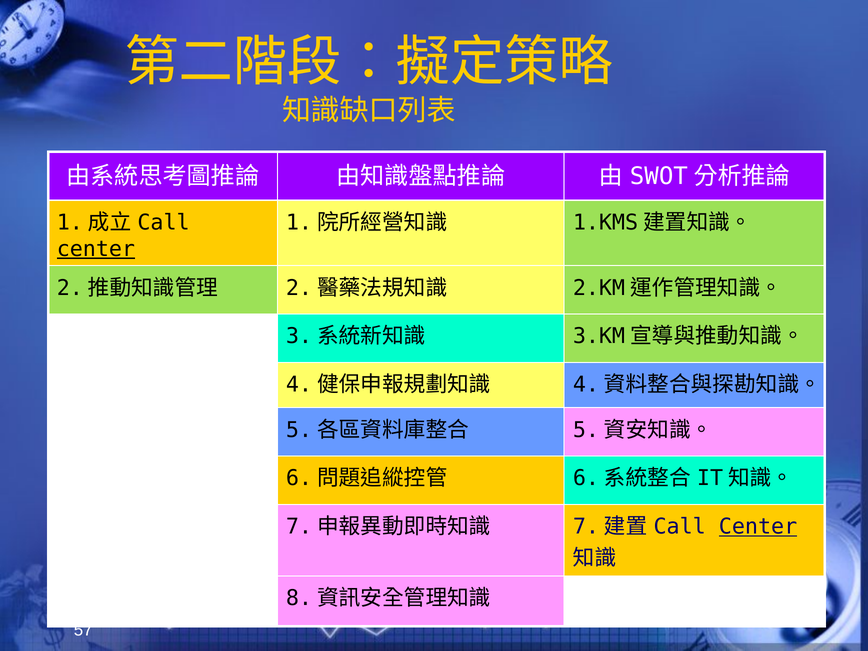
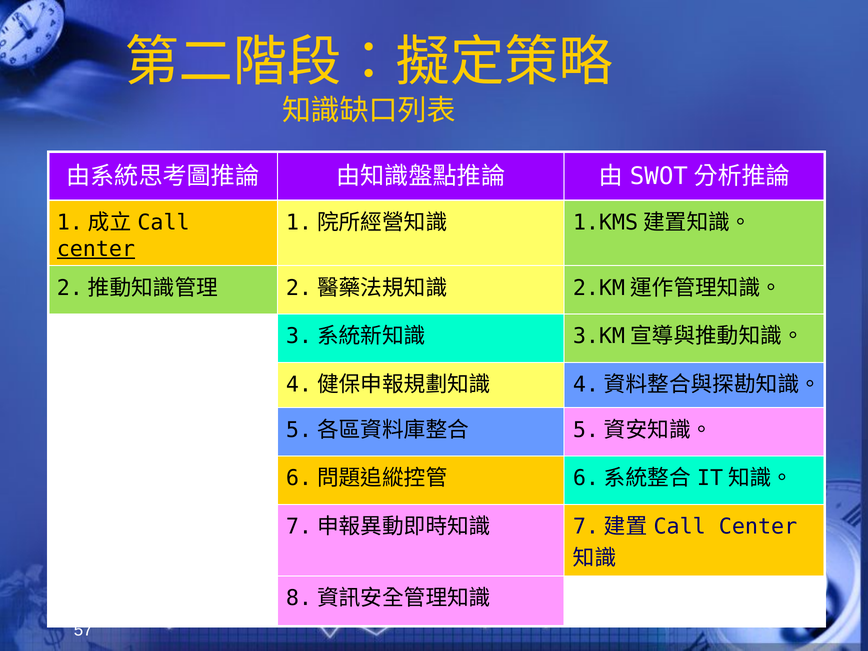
Center at (758, 527) underline: present -> none
